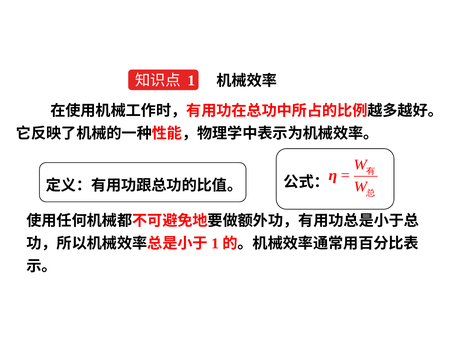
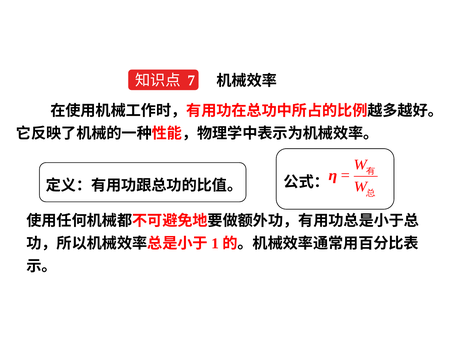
1: 1 -> 7
